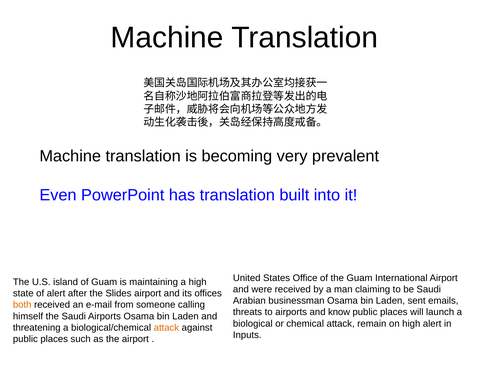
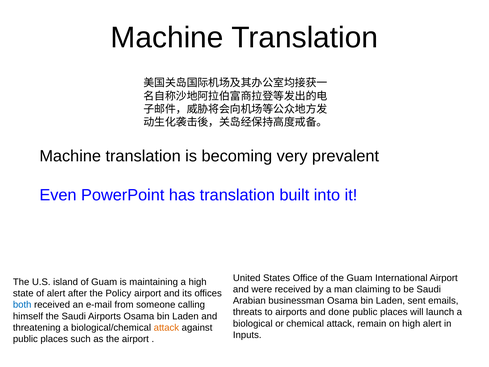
Slides: Slides -> Policy
both colour: orange -> blue
know: know -> done
